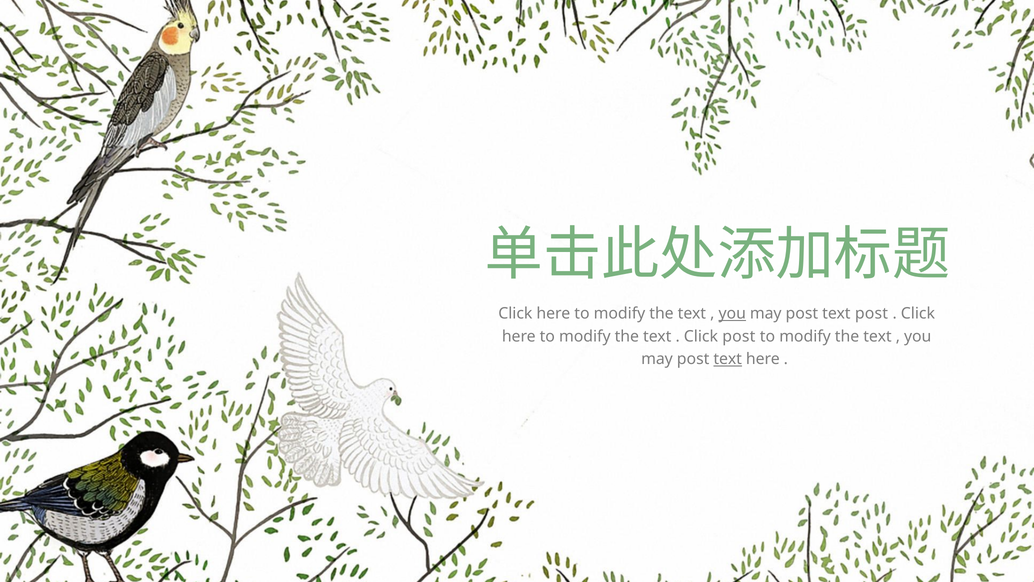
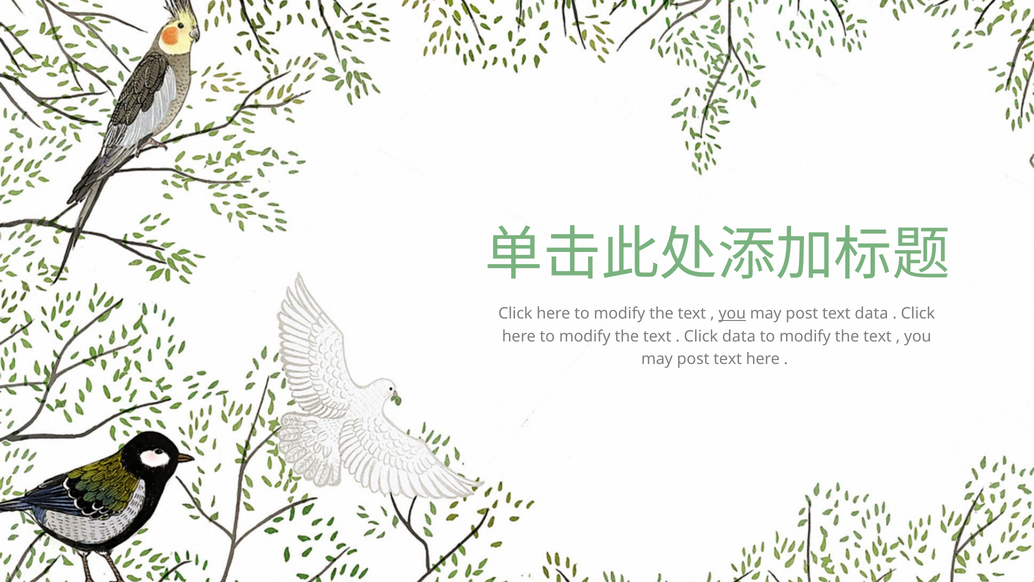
text post: post -> data
Click post: post -> data
text at (728, 359) underline: present -> none
